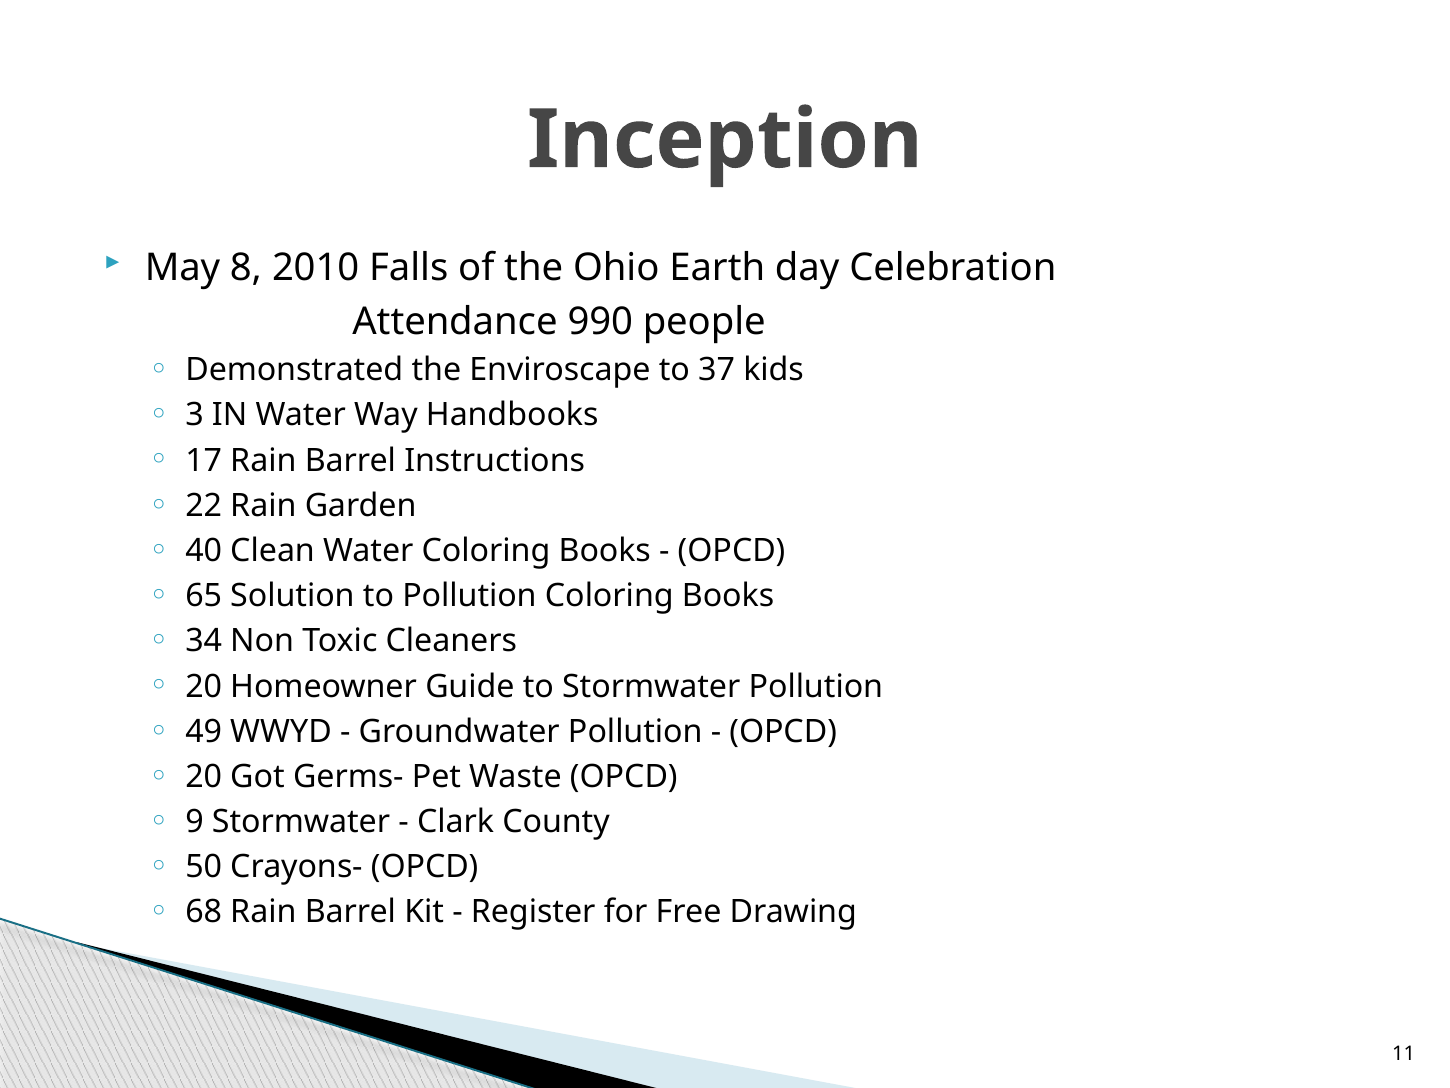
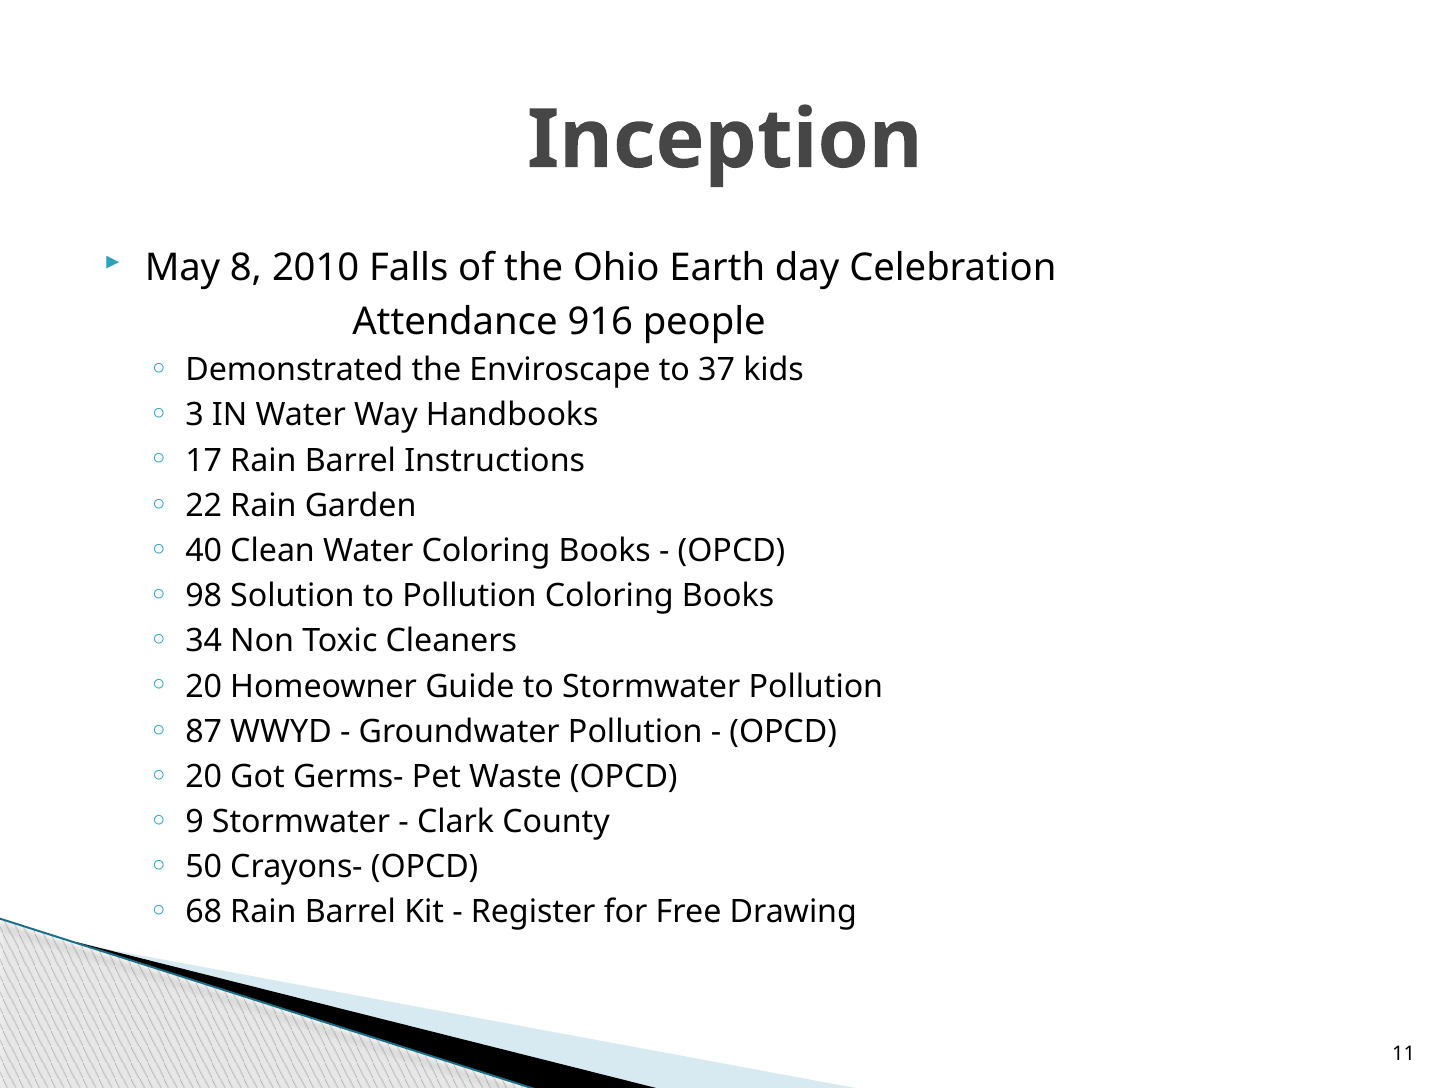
990: 990 -> 916
65: 65 -> 98
49: 49 -> 87
